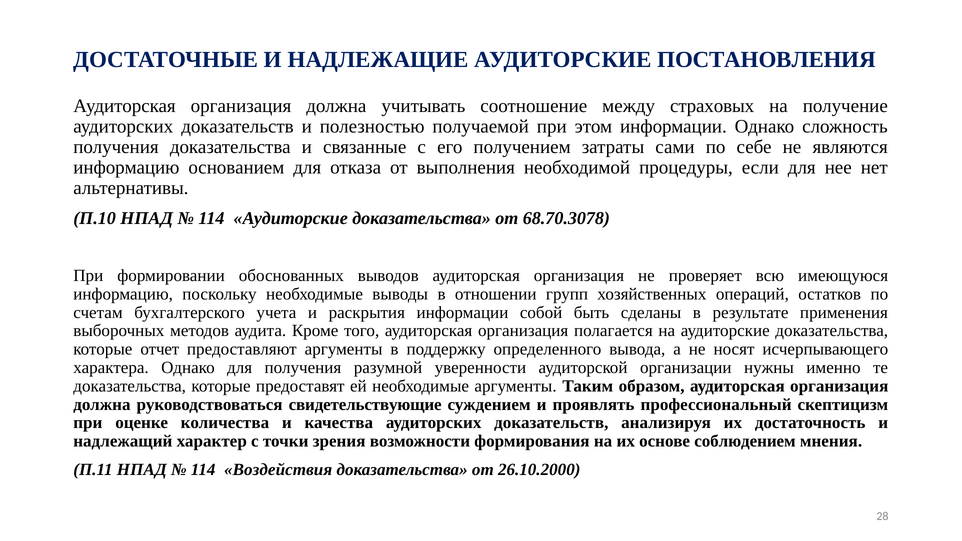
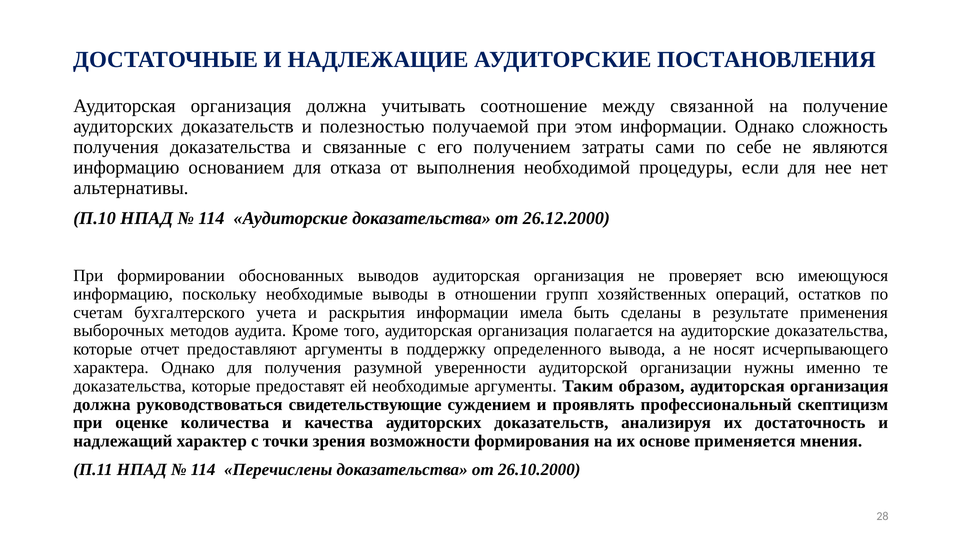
страховых: страховых -> связанной
68.70.3078: 68.70.3078 -> 26.12.2000
собой: собой -> имела
соблюдением: соблюдением -> применяется
Воздействия: Воздействия -> Перечислены
